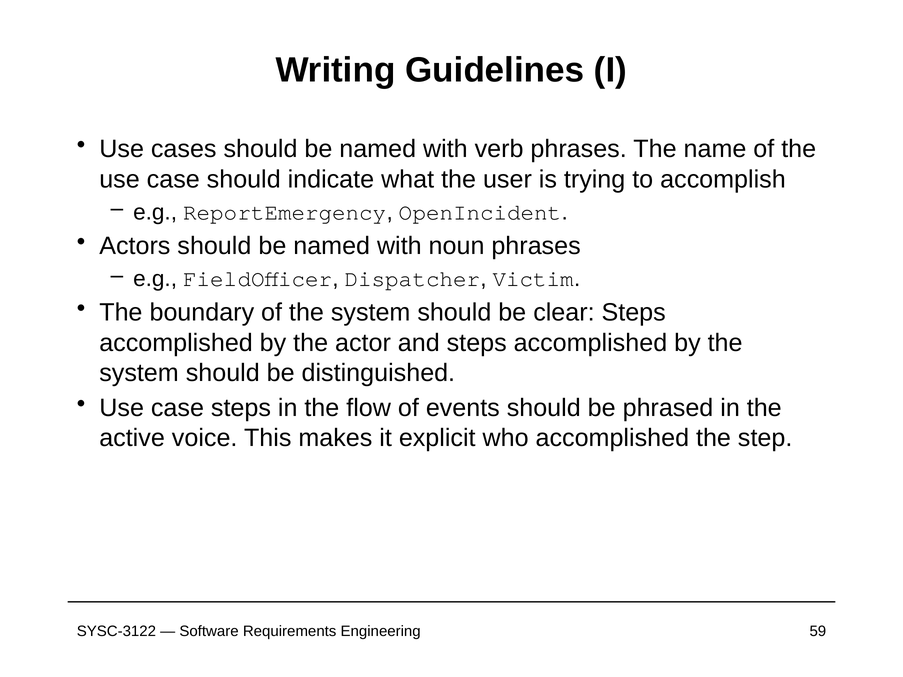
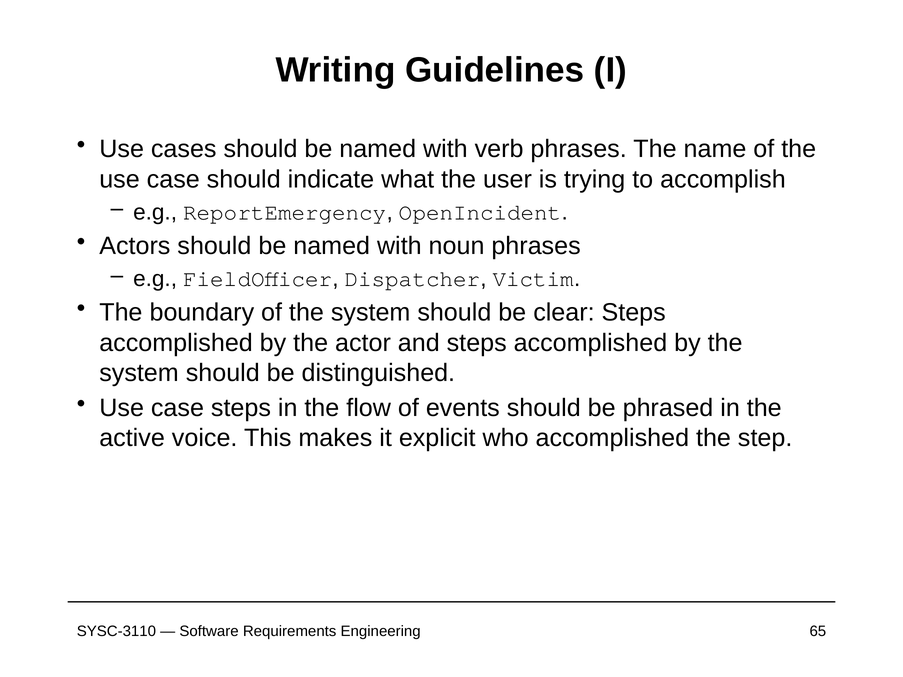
SYSC-3122: SYSC-3122 -> SYSC-3110
59: 59 -> 65
